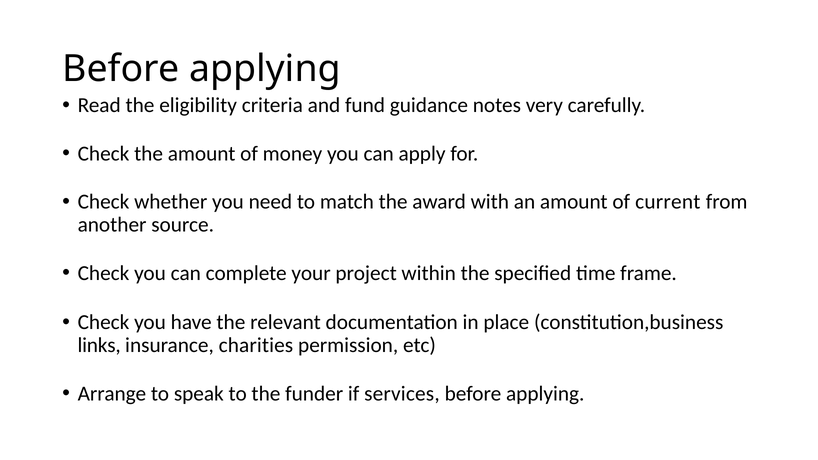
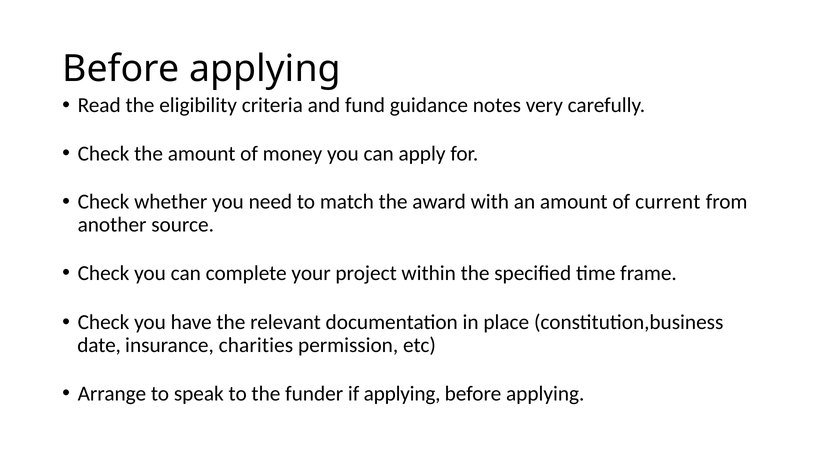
links: links -> date
if services: services -> applying
